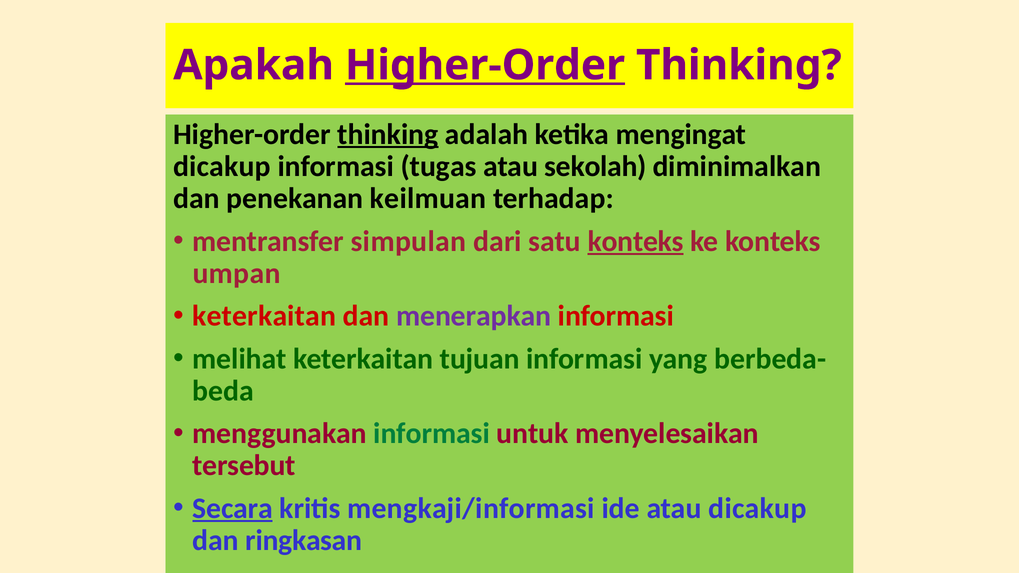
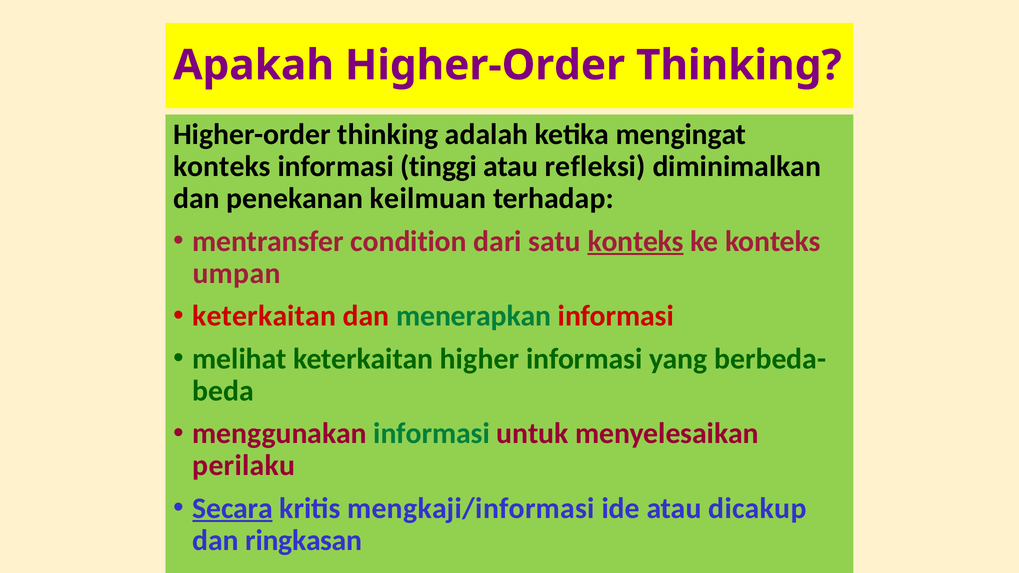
Higher-Order at (485, 65) underline: present -> none
thinking at (388, 134) underline: present -> none
dicakup at (222, 166): dicakup -> konteks
tugas: tugas -> tinggi
sekolah: sekolah -> refleksi
simpulan: simpulan -> condition
menerapkan colour: purple -> green
tujuan: tujuan -> higher
tersebut: tersebut -> perilaku
